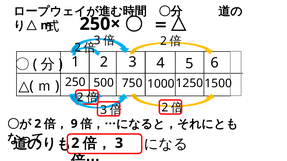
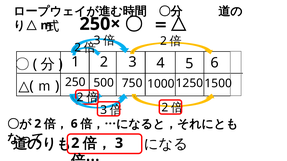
9 at (74, 124): 9 -> 6
